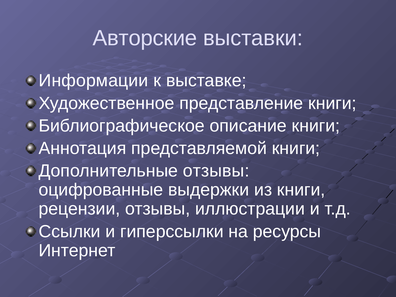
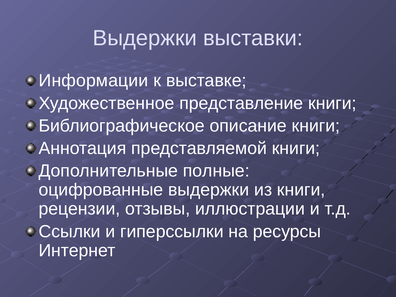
Авторские at (145, 38): Авторские -> Выдержки
Дополнительные отзывы: отзывы -> полные
